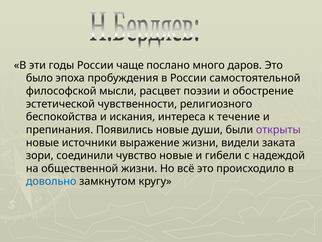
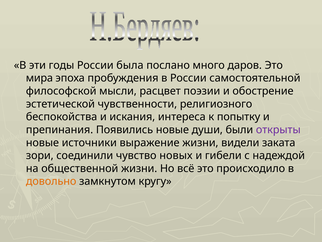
чаще: чаще -> была
было: было -> мира
течение: течение -> попытку
чувство новые: новые -> новых
довольно colour: blue -> orange
